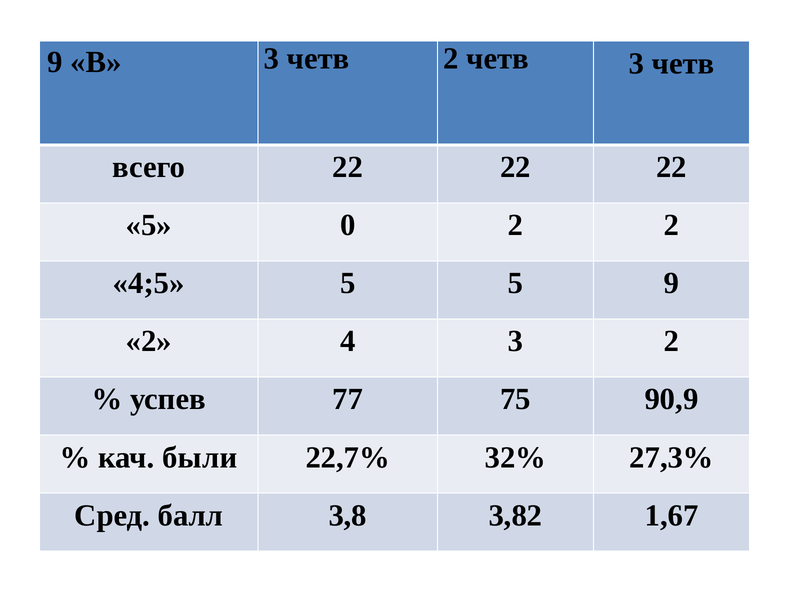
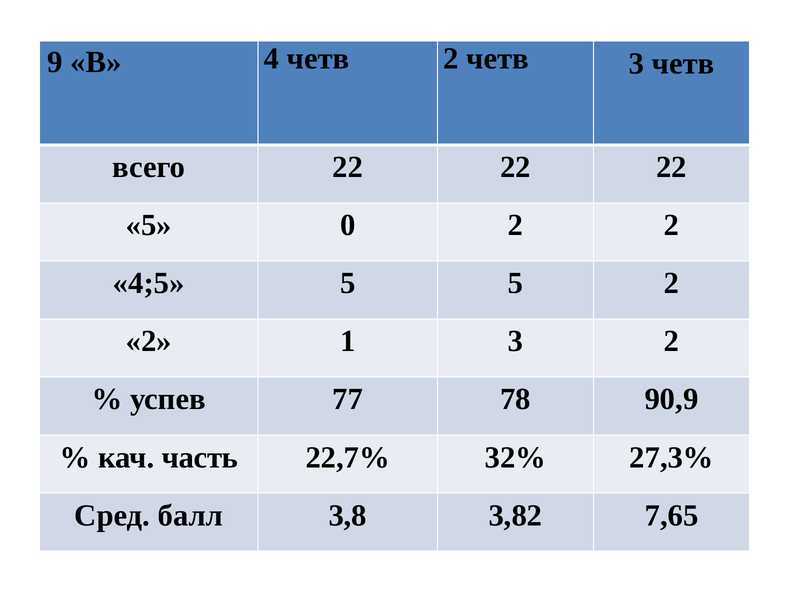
В 3: 3 -> 4
5 9: 9 -> 2
4: 4 -> 1
75: 75 -> 78
были: были -> часть
1,67: 1,67 -> 7,65
